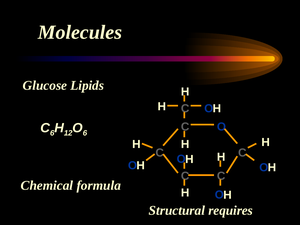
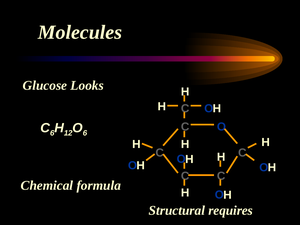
Lipids: Lipids -> Looks
